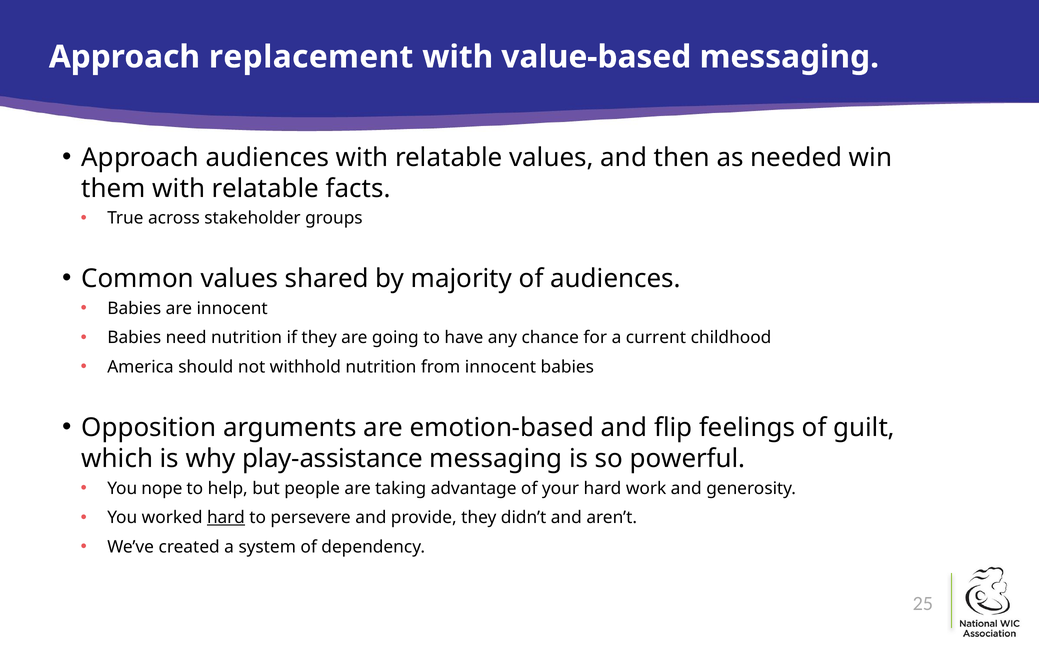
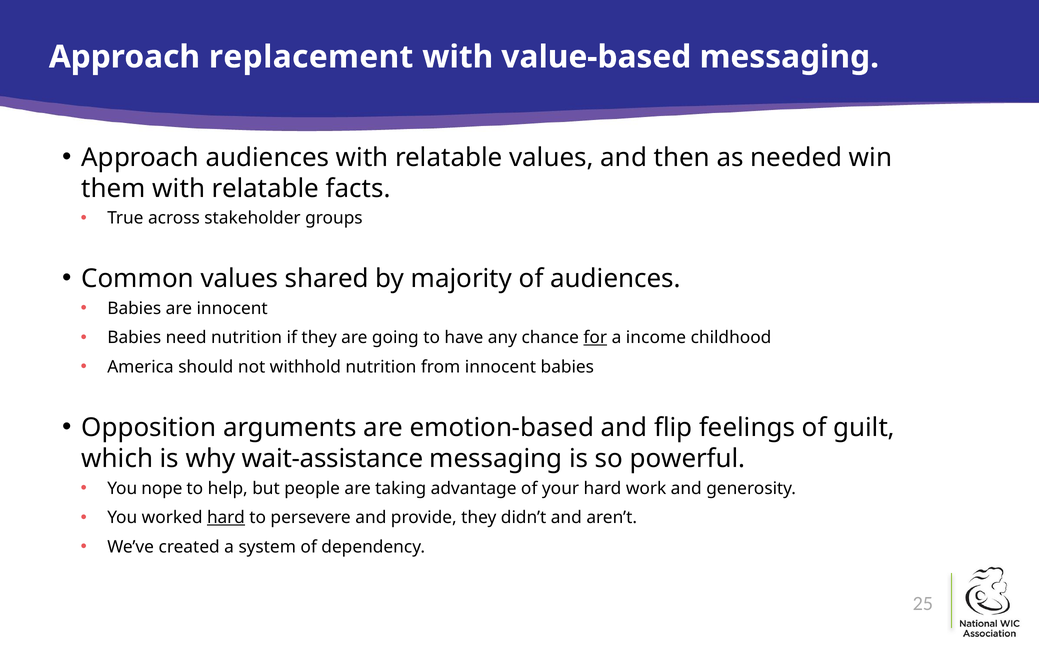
for underline: none -> present
current: current -> income
play-assistance: play-assistance -> wait-assistance
